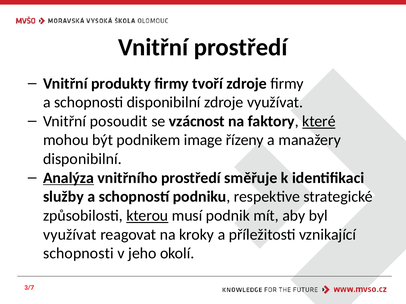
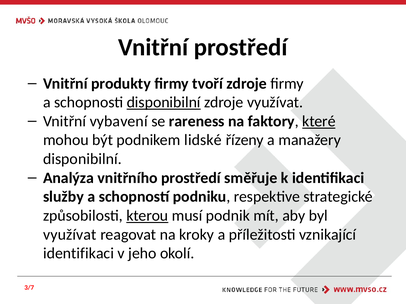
disponibilní at (164, 103) underline: none -> present
posoudit: posoudit -> vybavení
vzácnost: vzácnost -> rareness
image: image -> lidské
Analýza underline: present -> none
schopnosti at (78, 254): schopnosti -> identifikaci
